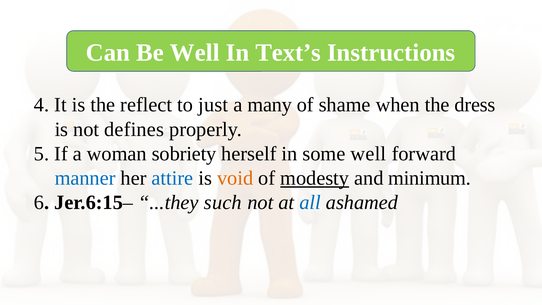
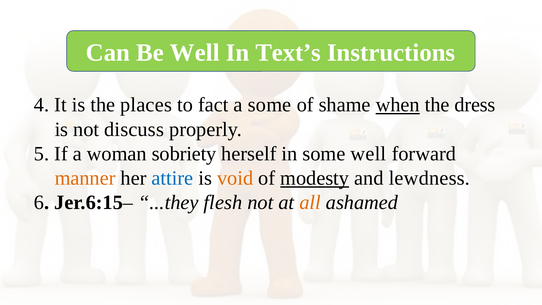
reflect: reflect -> places
just: just -> fact
a many: many -> some
when underline: none -> present
defines: defines -> discuss
manner colour: blue -> orange
minimum: minimum -> lewdness
such: such -> flesh
all colour: blue -> orange
